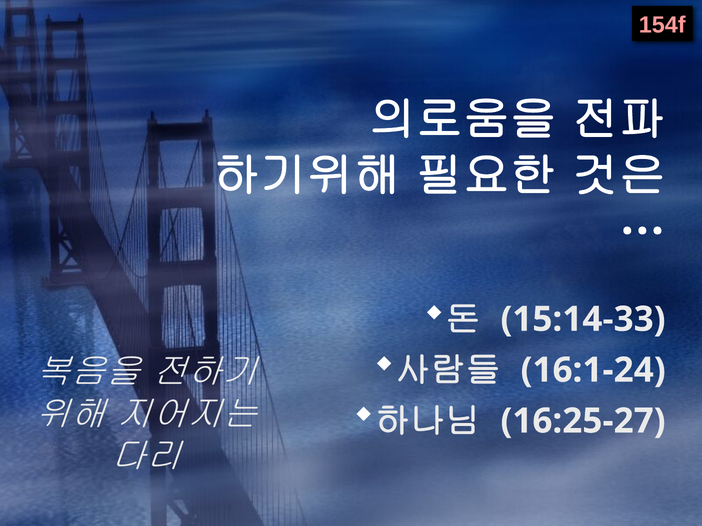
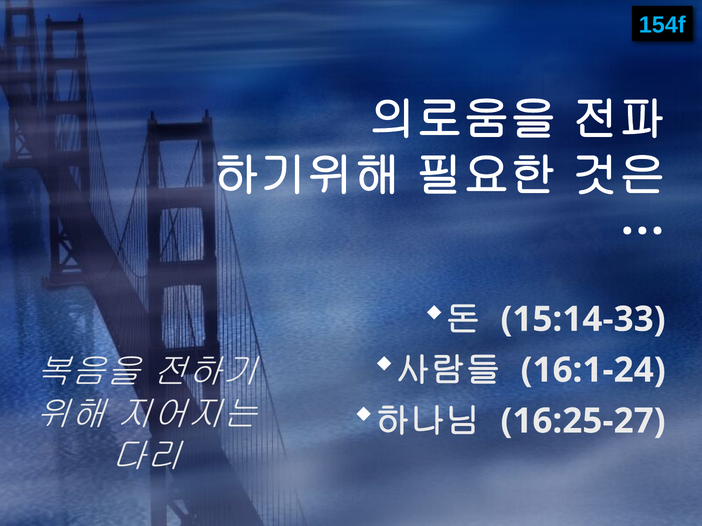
154f colour: pink -> light blue
